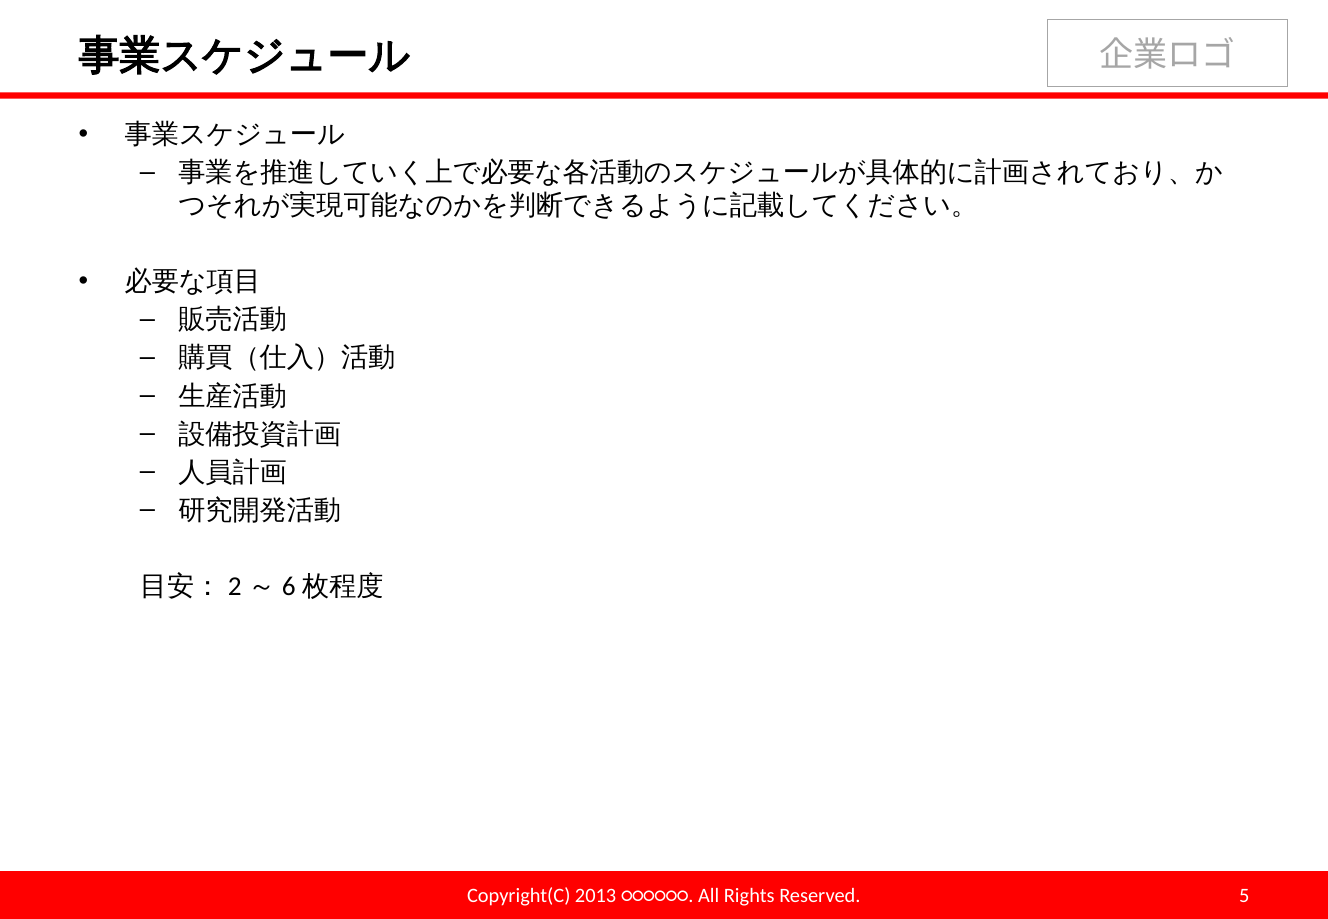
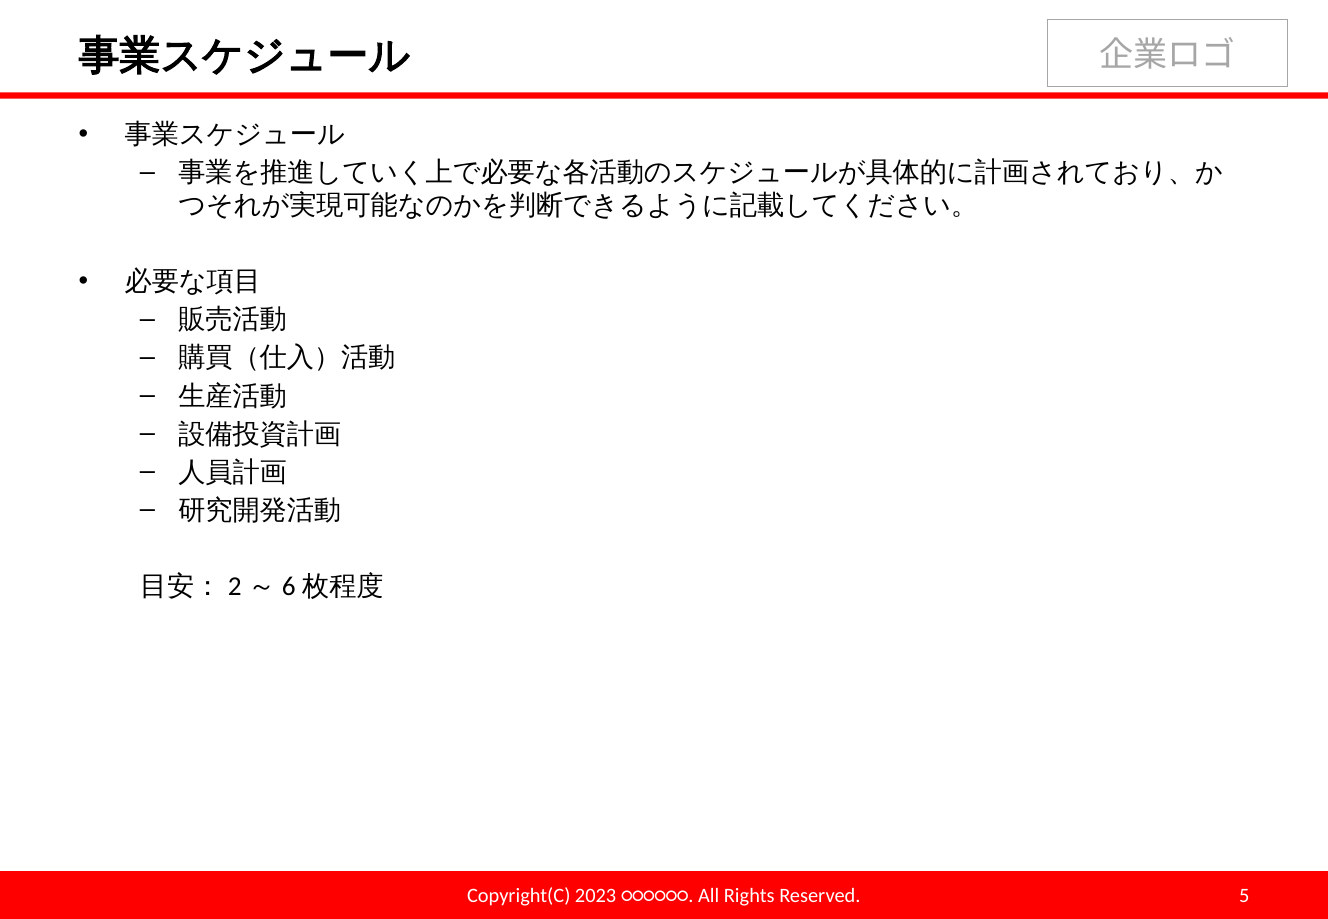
2013: 2013 -> 2023
